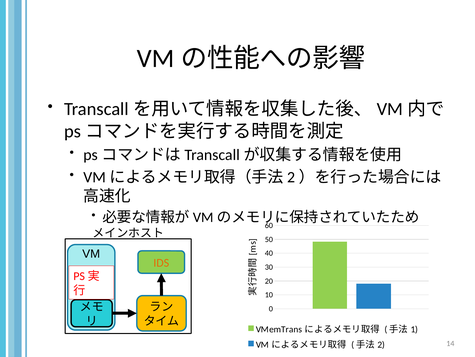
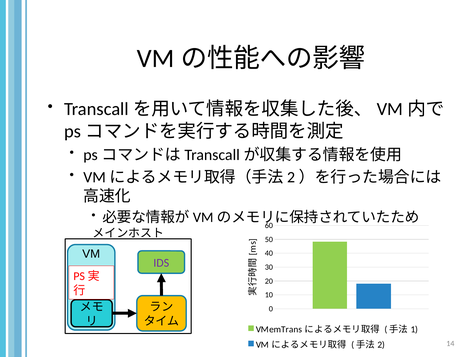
IDS colour: orange -> purple
